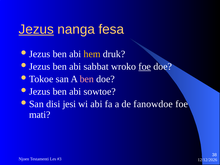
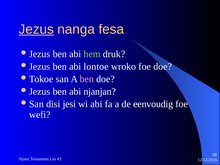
hem colour: yellow -> light green
sabbat: sabbat -> lontoe
foe at (145, 67) underline: present -> none
sowtoe: sowtoe -> njanjan
fanowdoe: fanowdoe -> eenvoudig
mati: mati -> wefi
